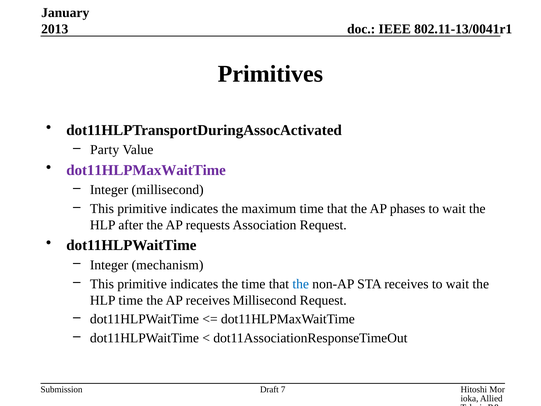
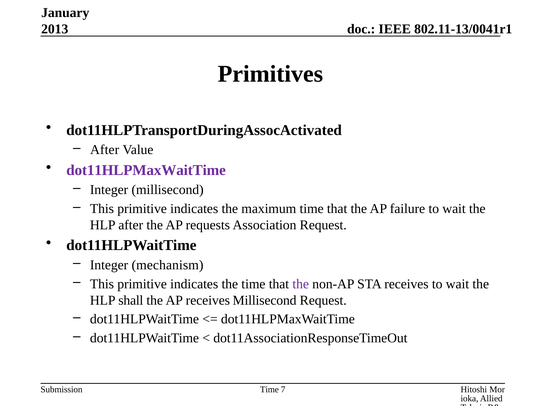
Party at (105, 150): Party -> After
phases: phases -> failure
the at (301, 284) colour: blue -> purple
HLP time: time -> shall
Draft at (269, 389): Draft -> Time
